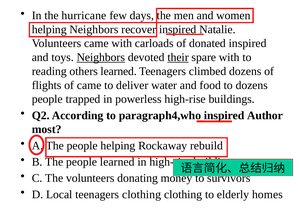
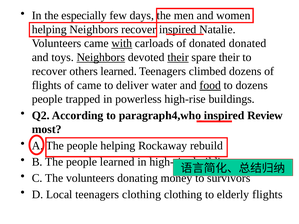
hurricane: hurricane -> especially
with at (122, 43) underline: none -> present
donated inspired: inspired -> donated
spare with: with -> their
reading at (49, 71): reading -> recover
food underline: none -> present
Author: Author -> Review
elderly homes: homes -> flights
